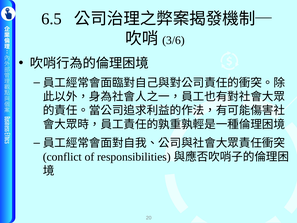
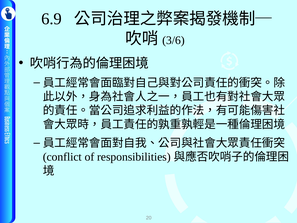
6.5: 6.5 -> 6.9
